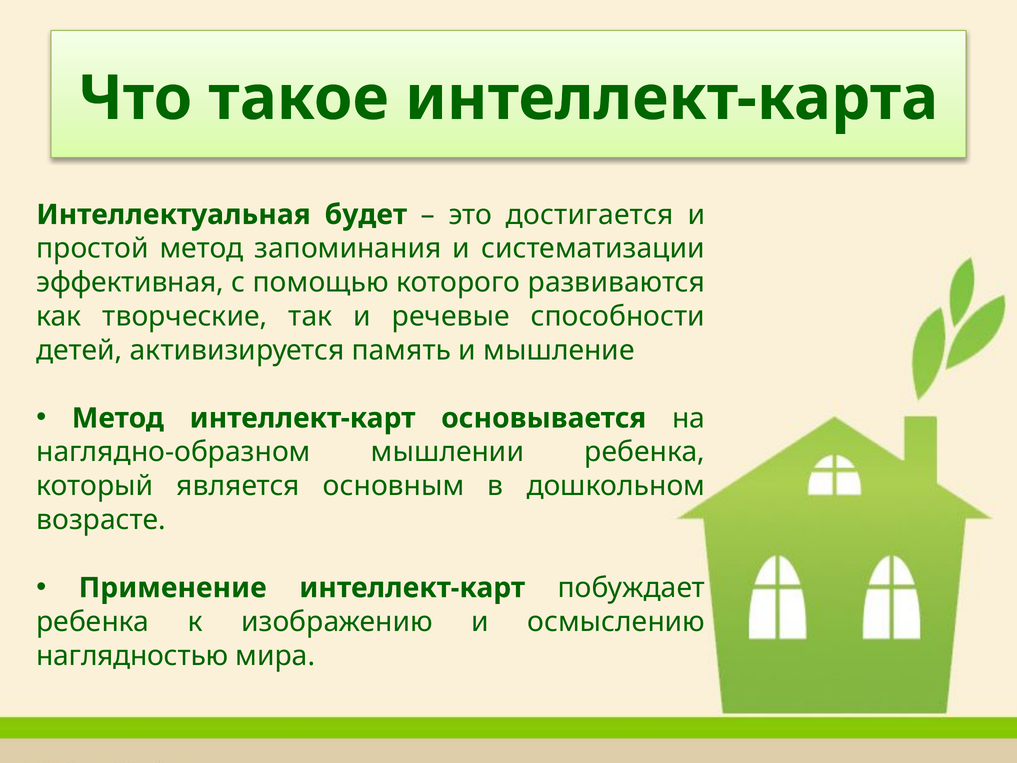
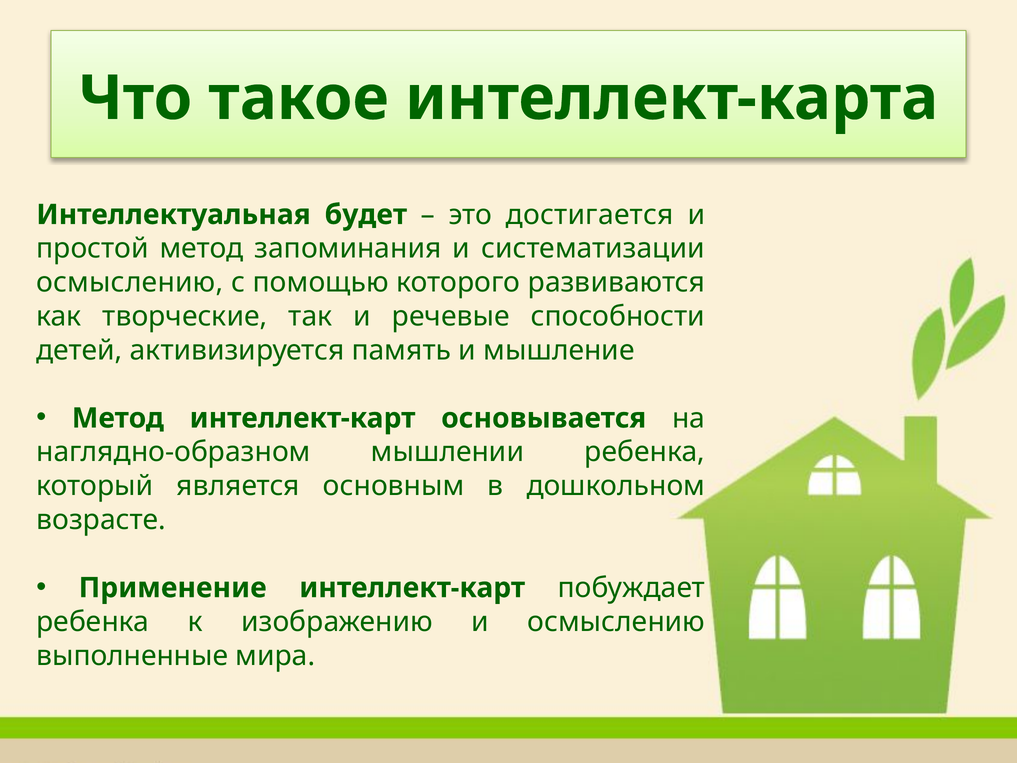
эффективная at (130, 282): эффективная -> осмыслению
наглядностью: наглядностью -> выполненные
